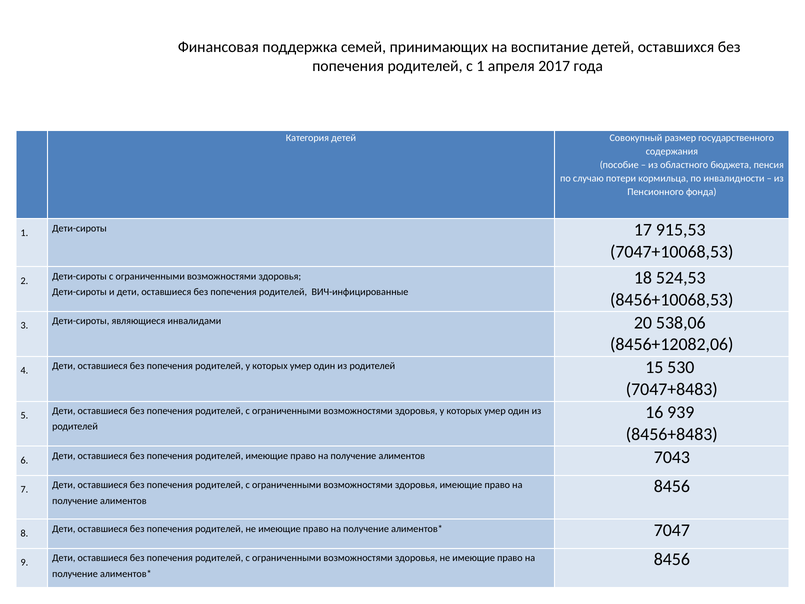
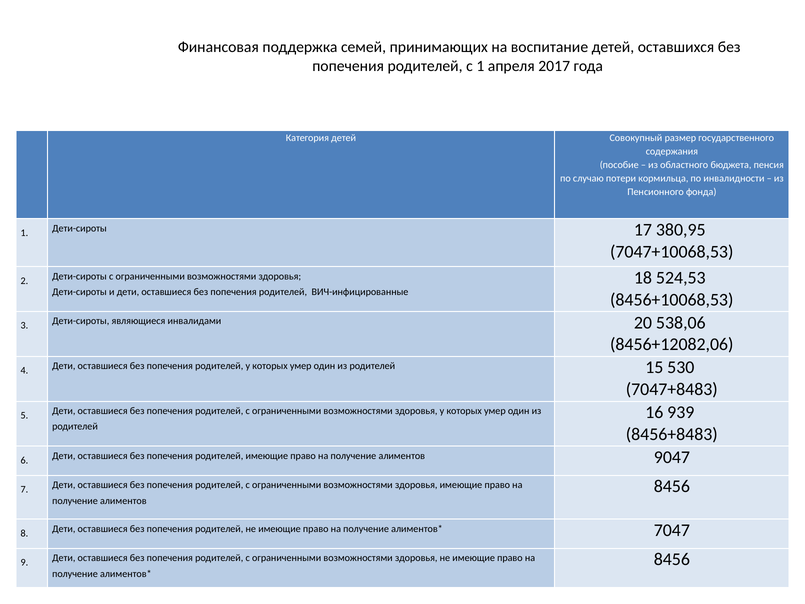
915,53: 915,53 -> 380,95
7043: 7043 -> 9047
